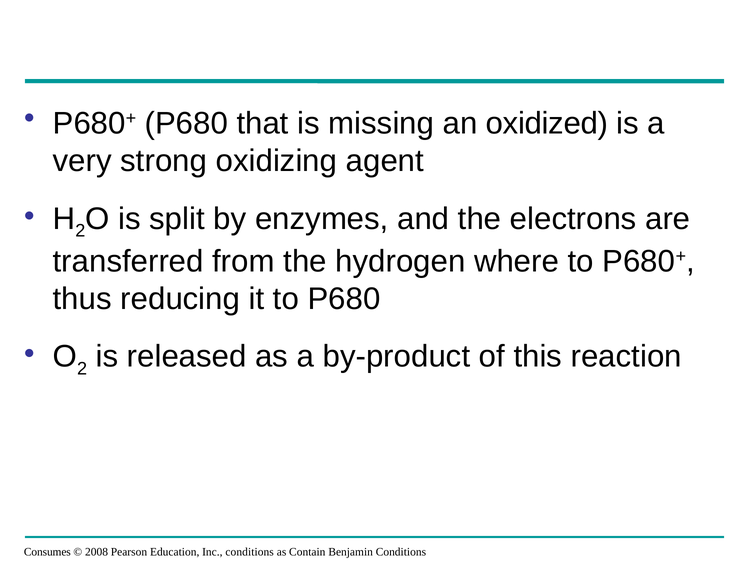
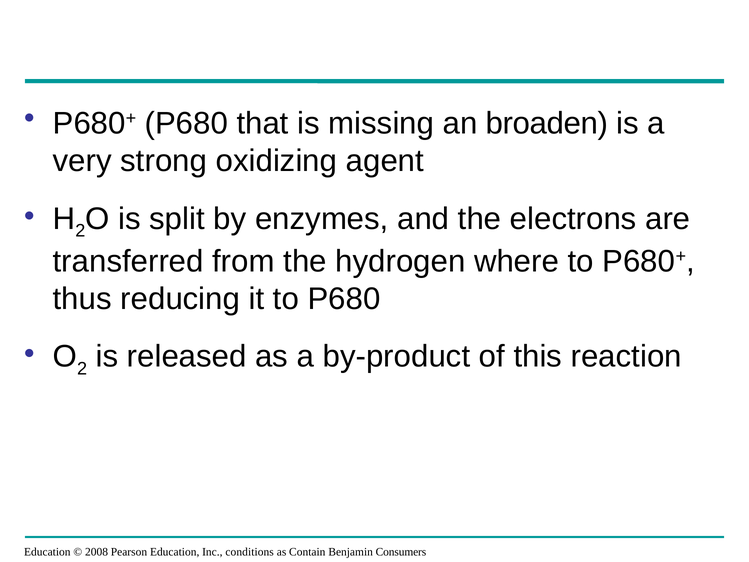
oxidized: oxidized -> broaden
Consumes at (47, 552): Consumes -> Education
Benjamin Conditions: Conditions -> Consumers
